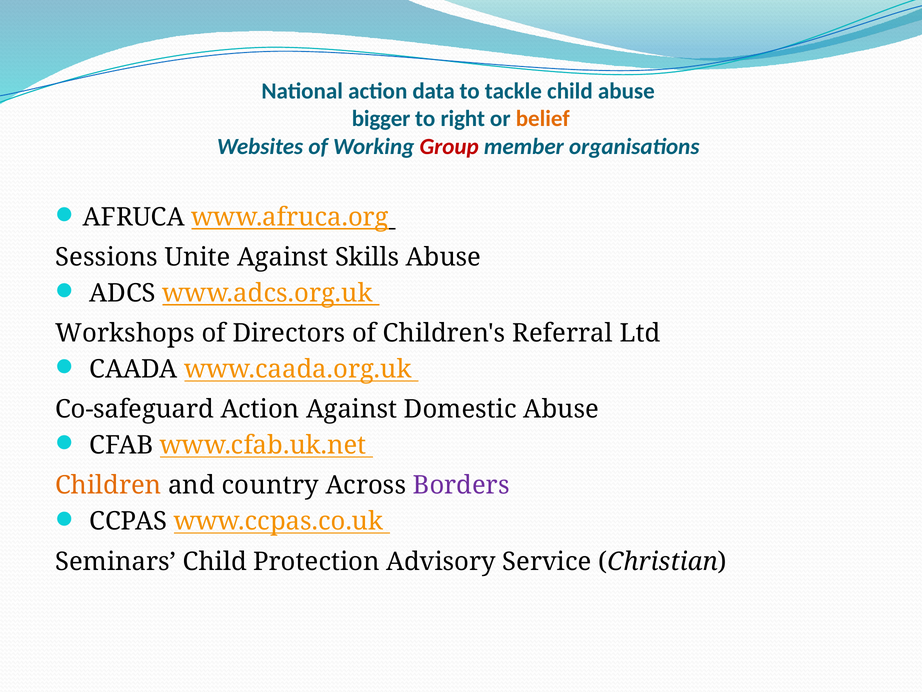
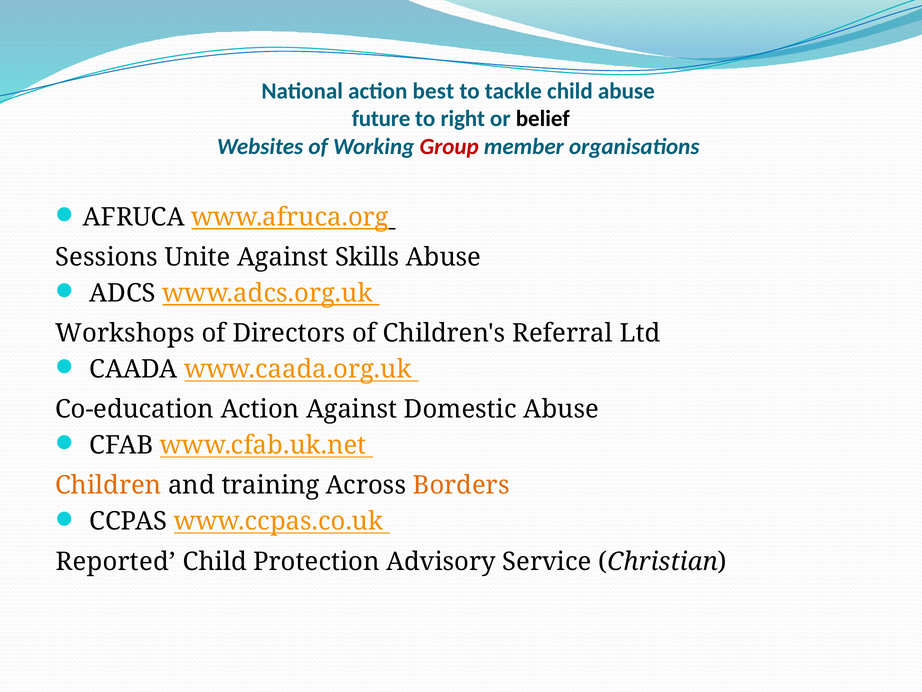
data: data -> best
bigger: bigger -> future
belief colour: orange -> black
Co-safeguard: Co-safeguard -> Co-education
country: country -> training
Borders colour: purple -> orange
Seminars: Seminars -> Reported
